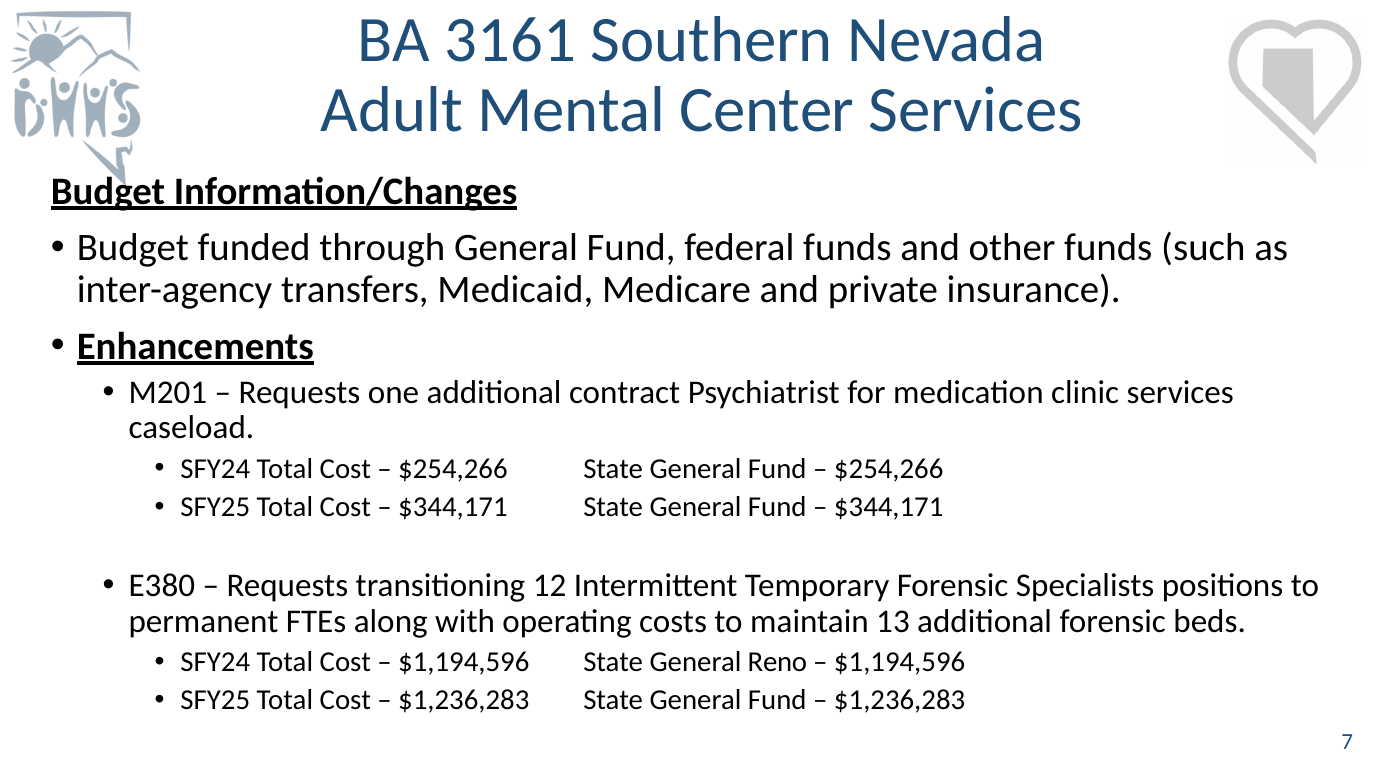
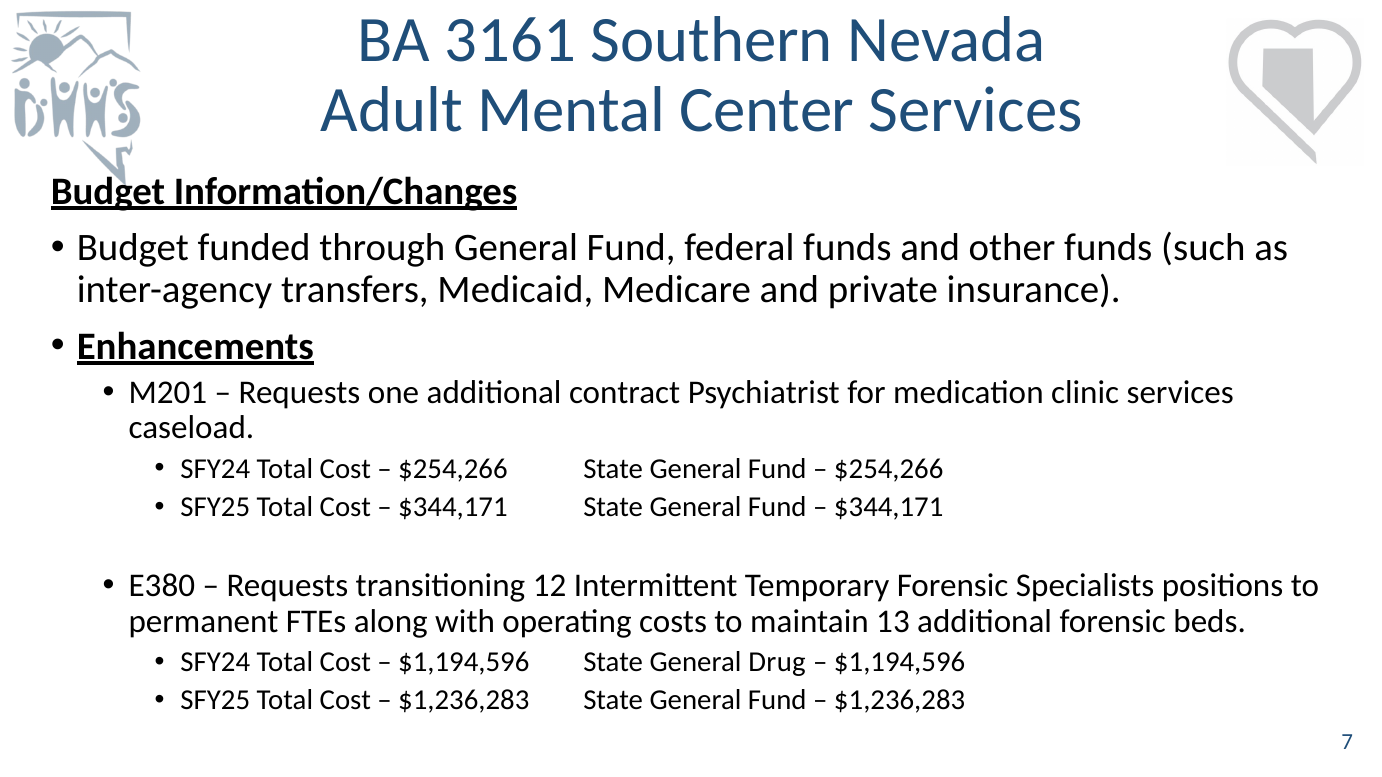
Reno: Reno -> Drug
